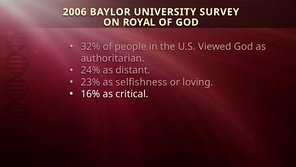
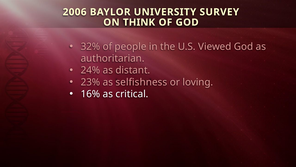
ROYAL: ROYAL -> THINK
